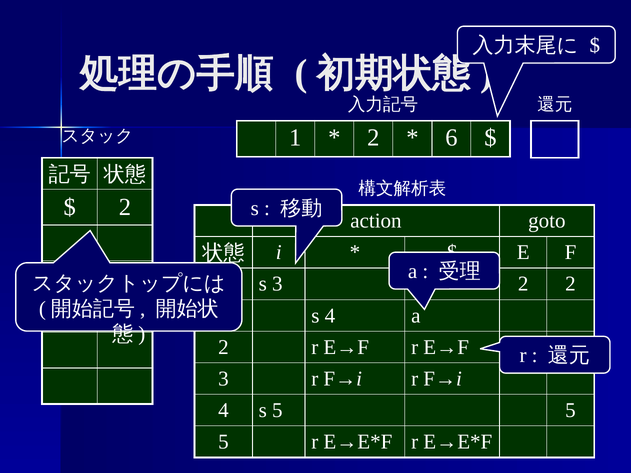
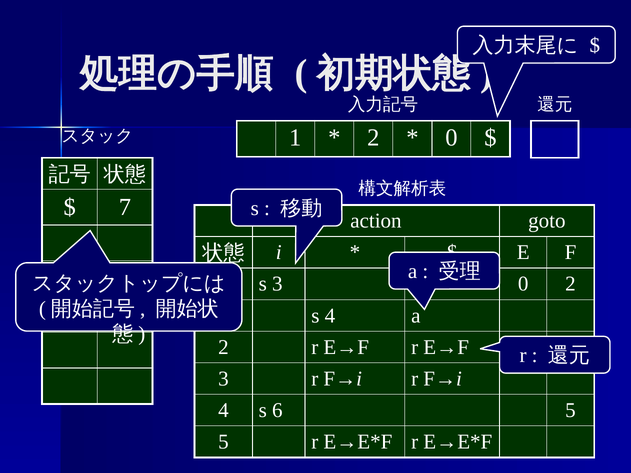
6 at (451, 138): 6 -> 0
2 at (125, 207): 2 -> 7
3 2: 2 -> 0
s 5: 5 -> 6
